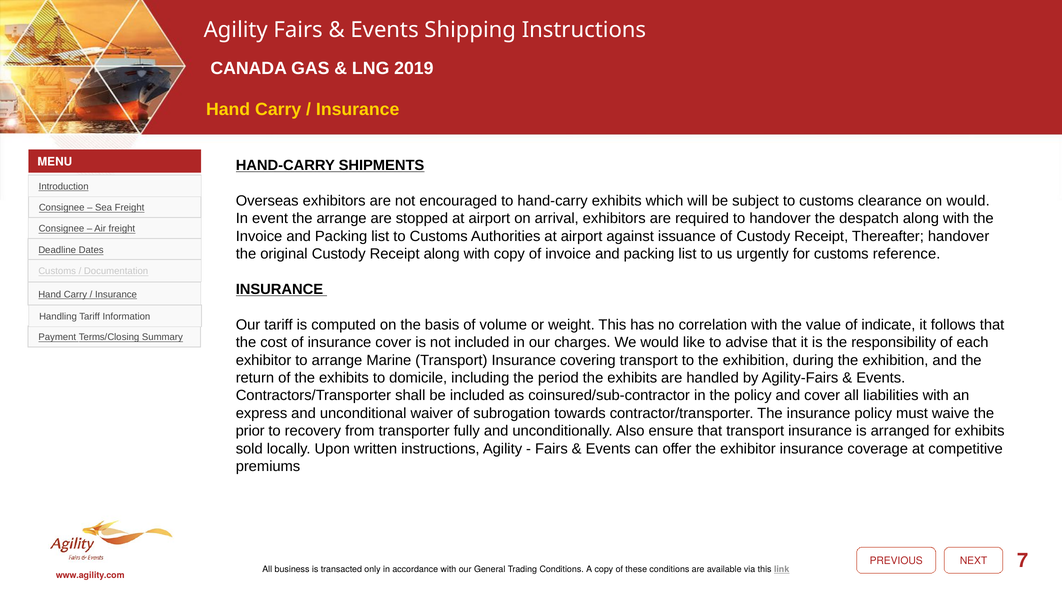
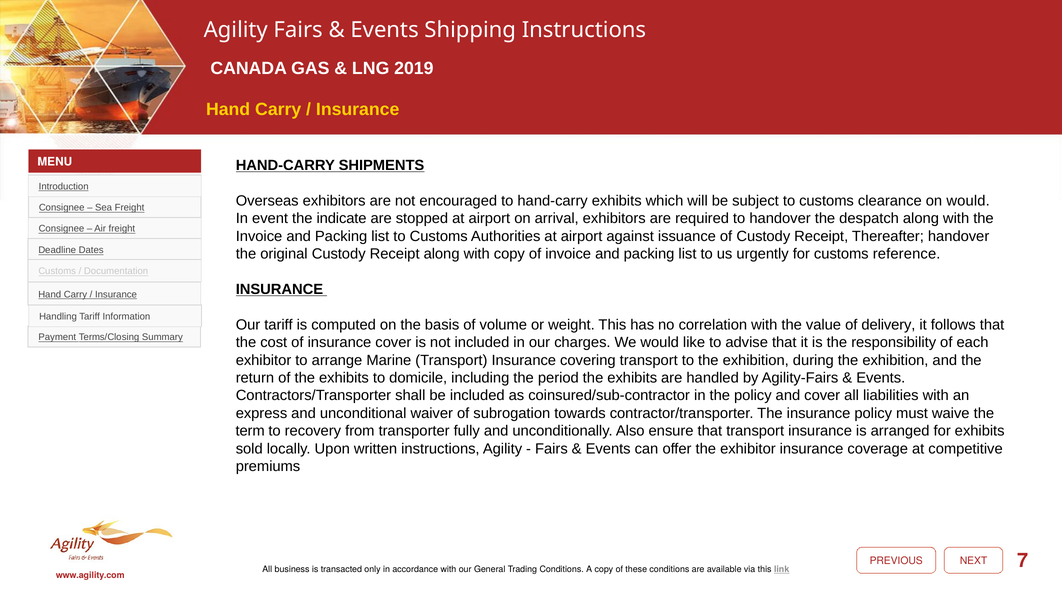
the arrange: arrange -> indicate
indicate: indicate -> delivery
prior: prior -> term
